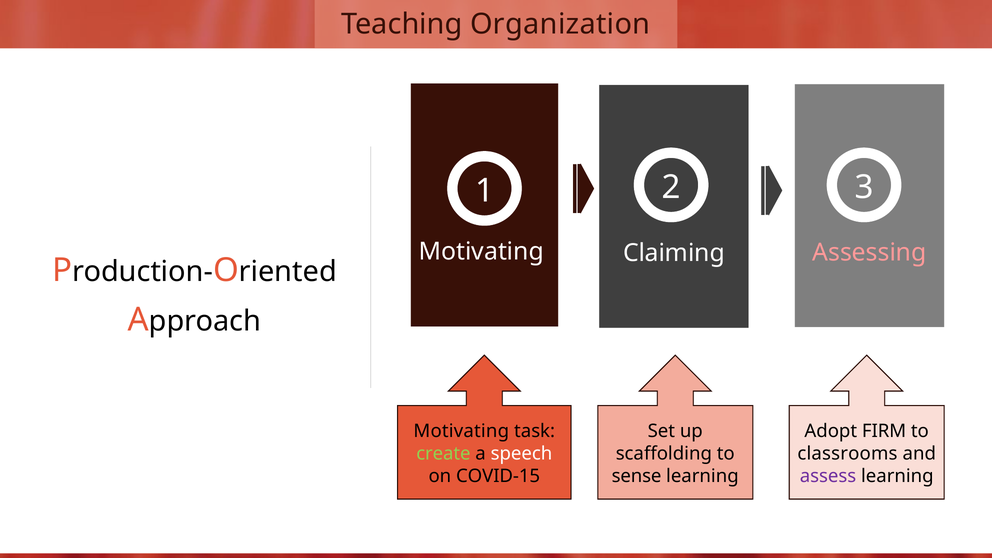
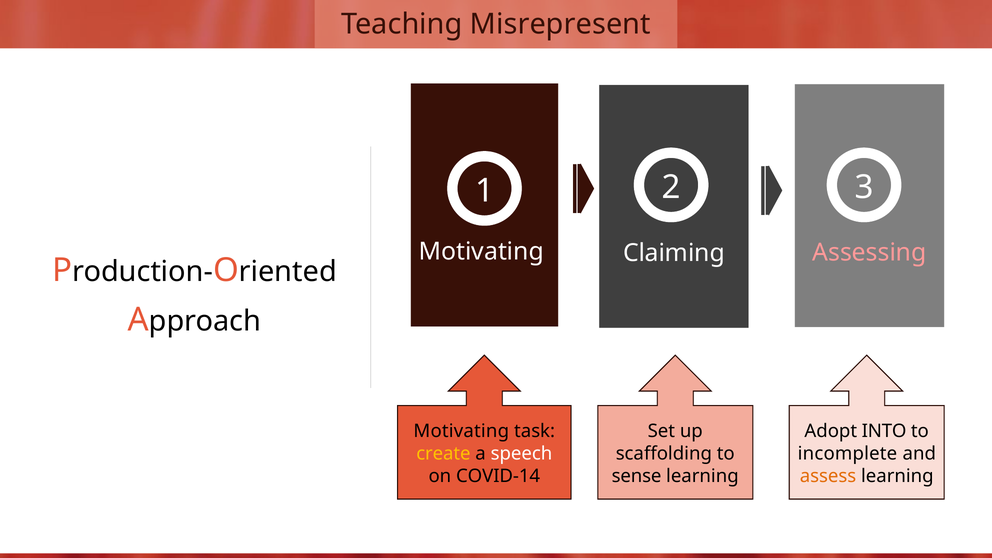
Organization: Organization -> Misrepresent
FIRM: FIRM -> INTO
create colour: light green -> yellow
classrooms: classrooms -> incomplete
COVID-15: COVID-15 -> COVID-14
assess colour: purple -> orange
